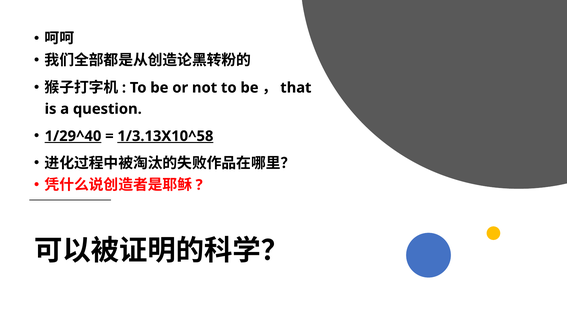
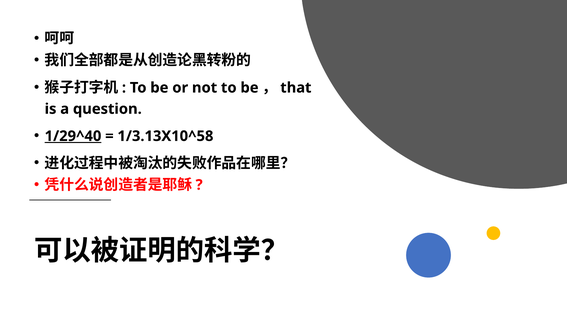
1/3.13X10^58 underline: present -> none
